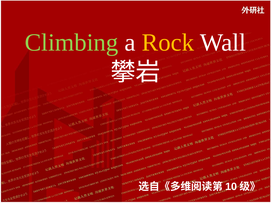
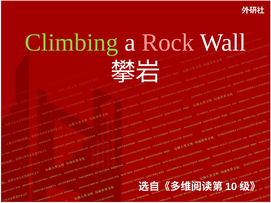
Rock colour: yellow -> pink
